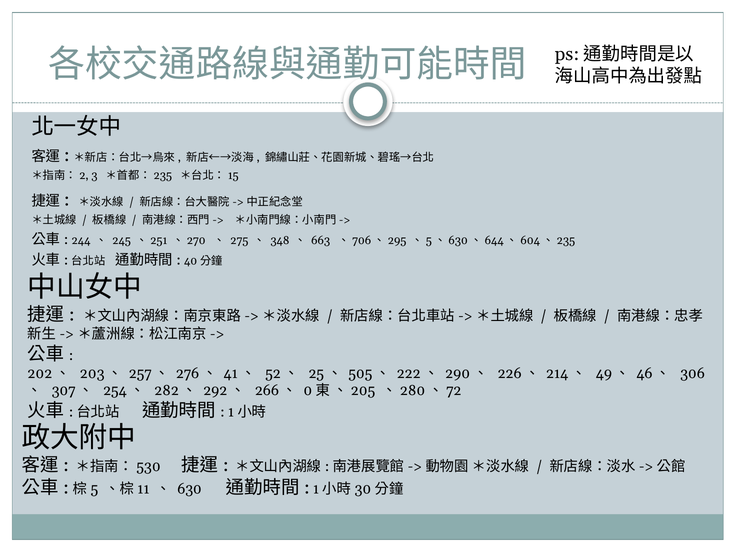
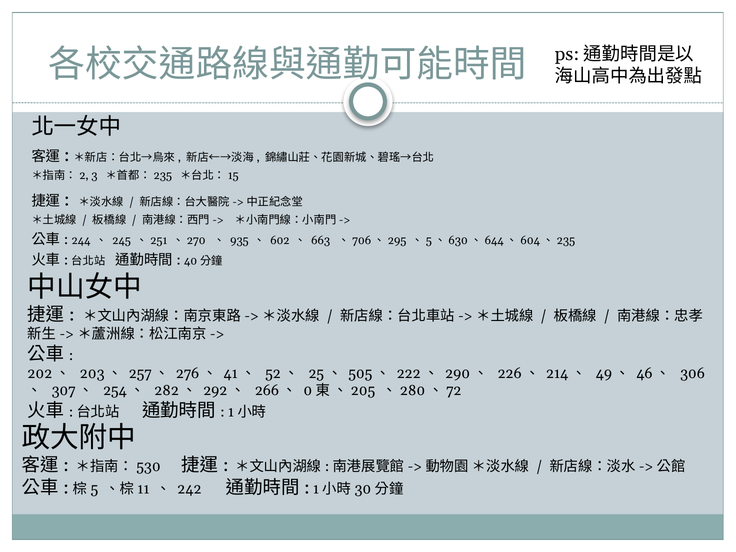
275: 275 -> 935
348: 348 -> 602
630: 630 -> 242
